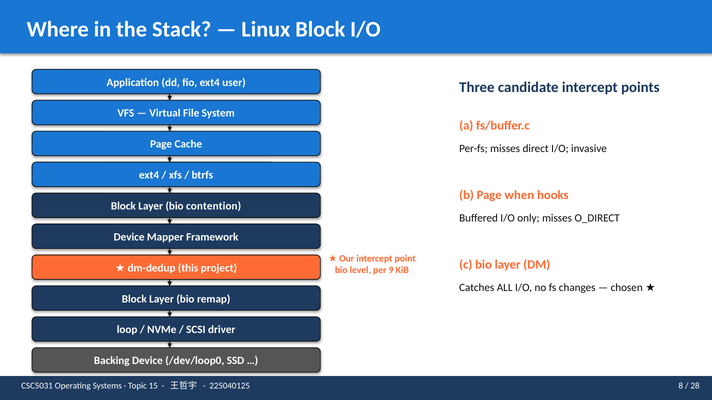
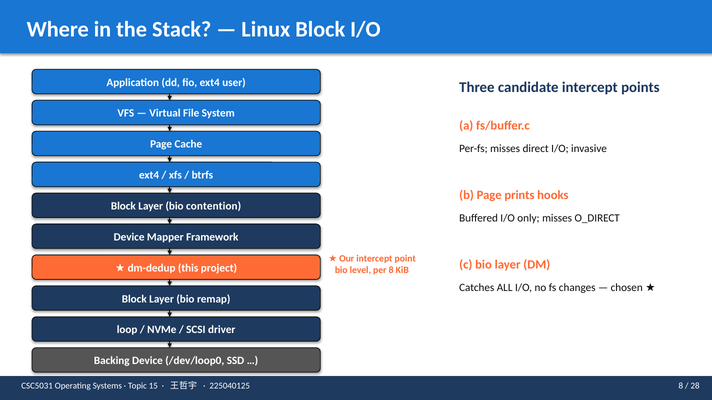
when: when -> prints
per 9: 9 -> 8
